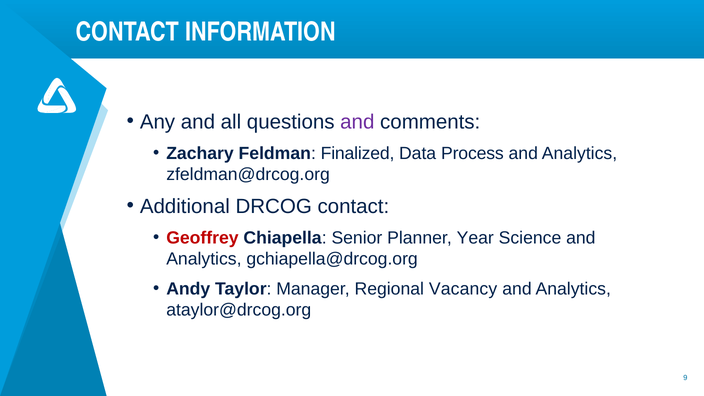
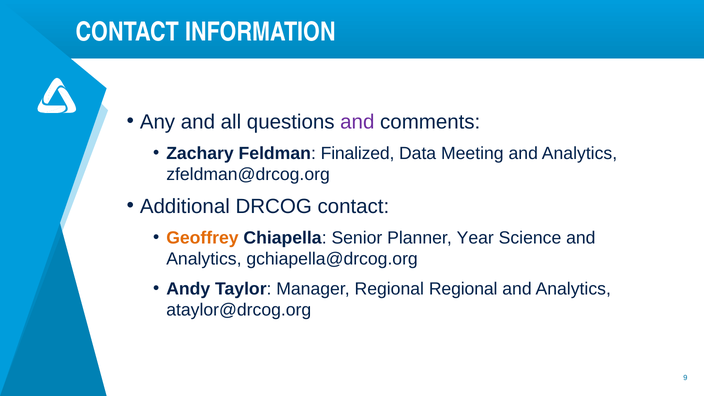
Process: Process -> Meeting
Geoffrey colour: red -> orange
Regional Vacancy: Vacancy -> Regional
